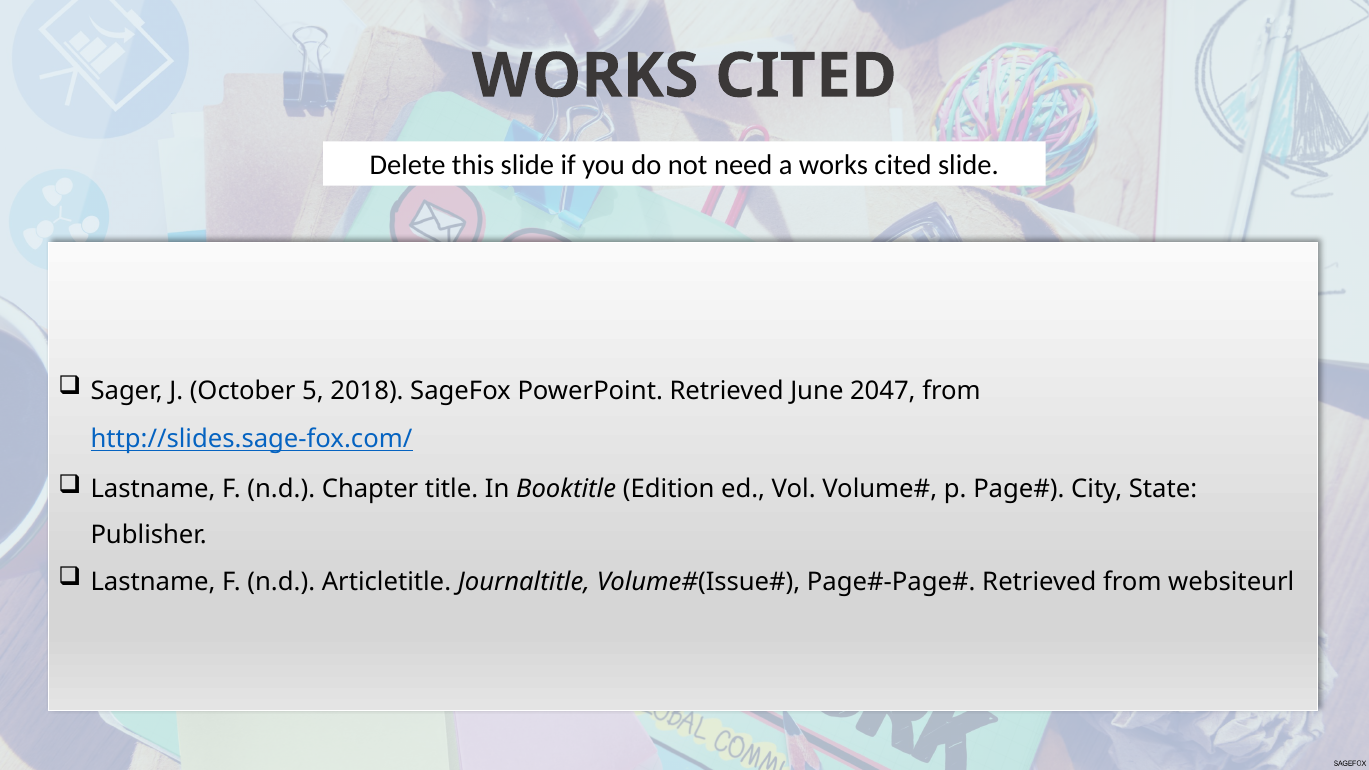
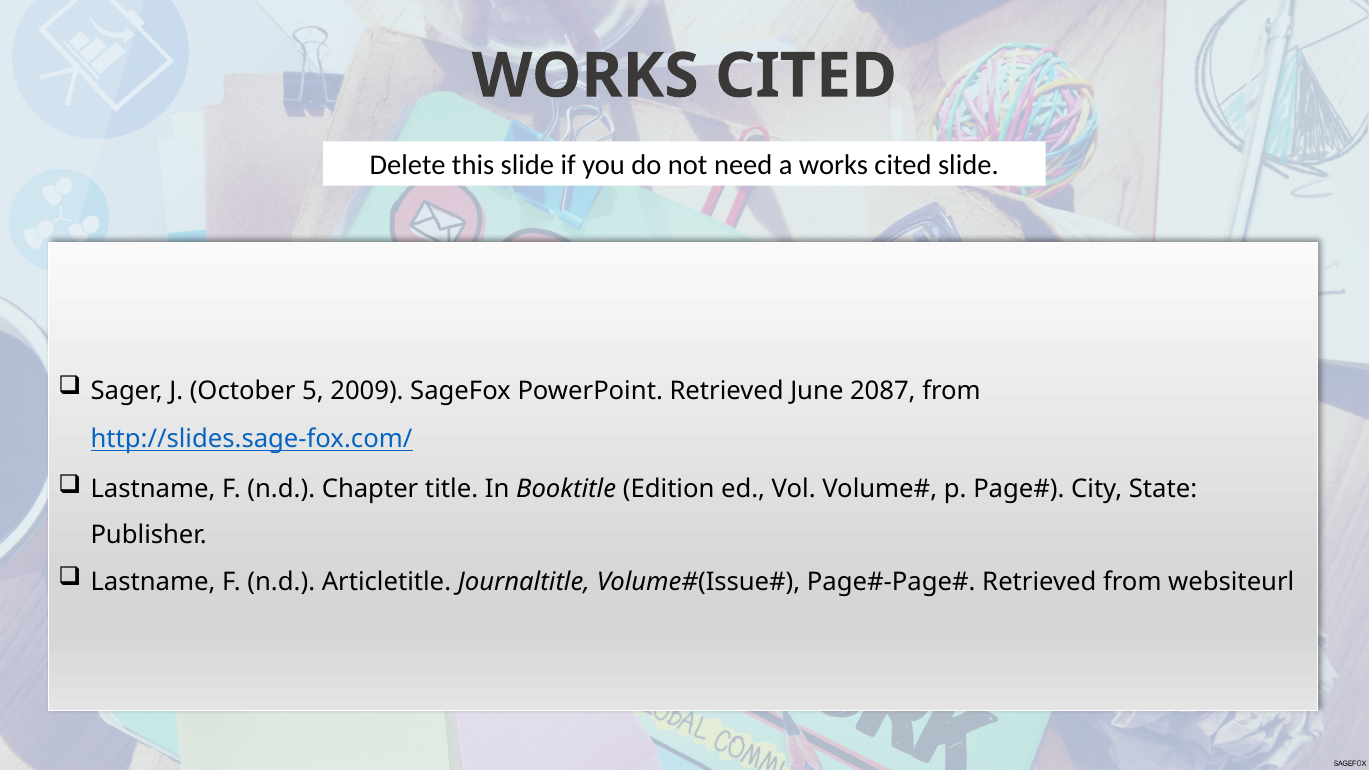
2018: 2018 -> 2009
2047: 2047 -> 2087
